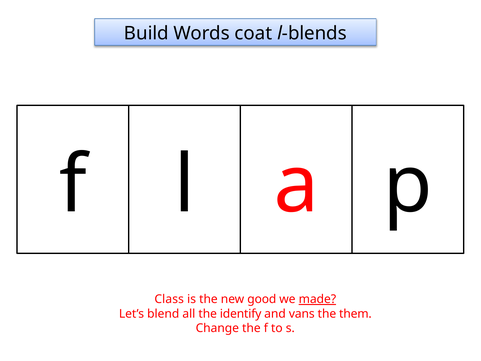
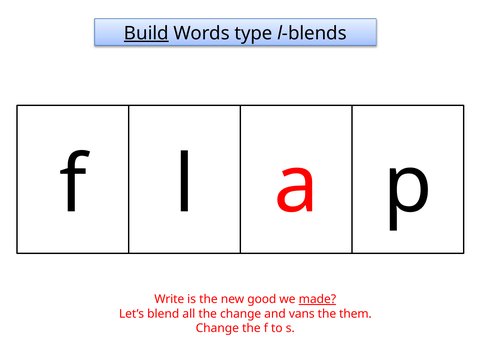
Build underline: none -> present
coat: coat -> type
Class: Class -> Write
the identify: identify -> change
